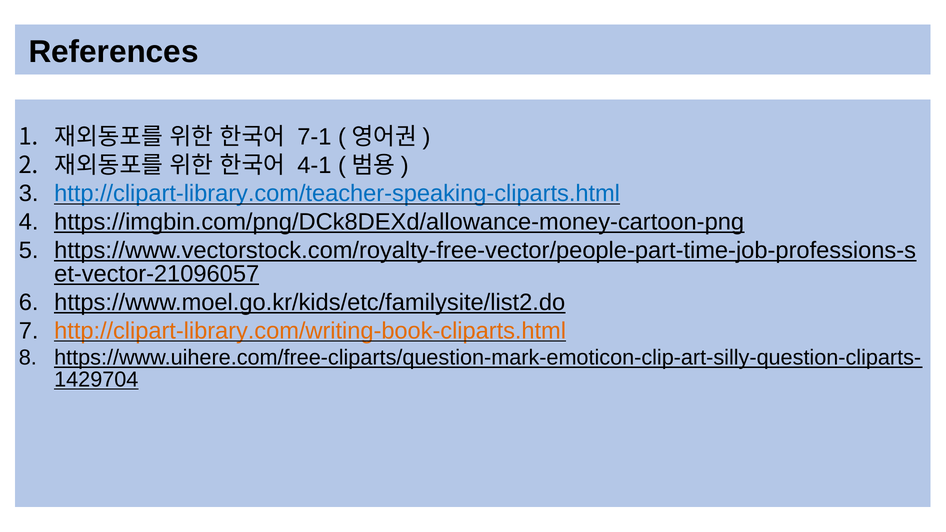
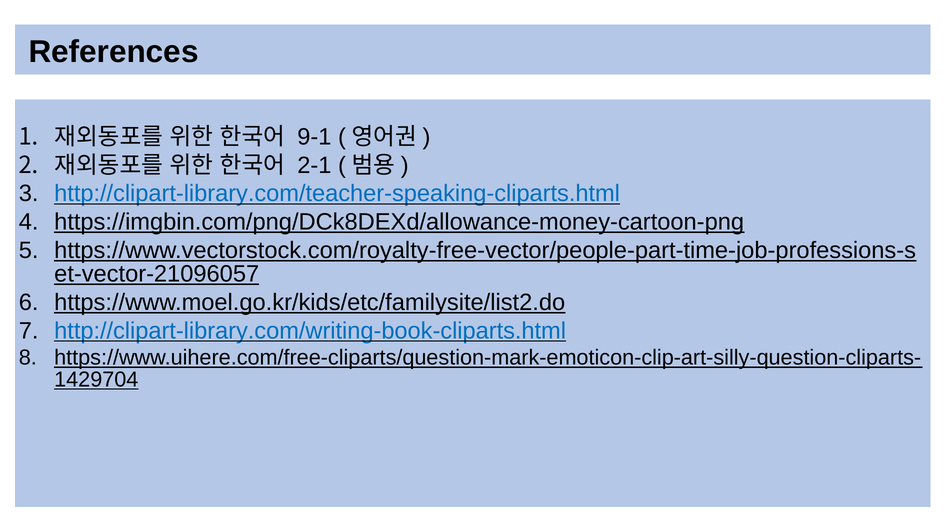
7-1: 7-1 -> 9-1
4-1: 4-1 -> 2-1
http://clipart-library.com/writing-book-cliparts.html colour: orange -> blue
